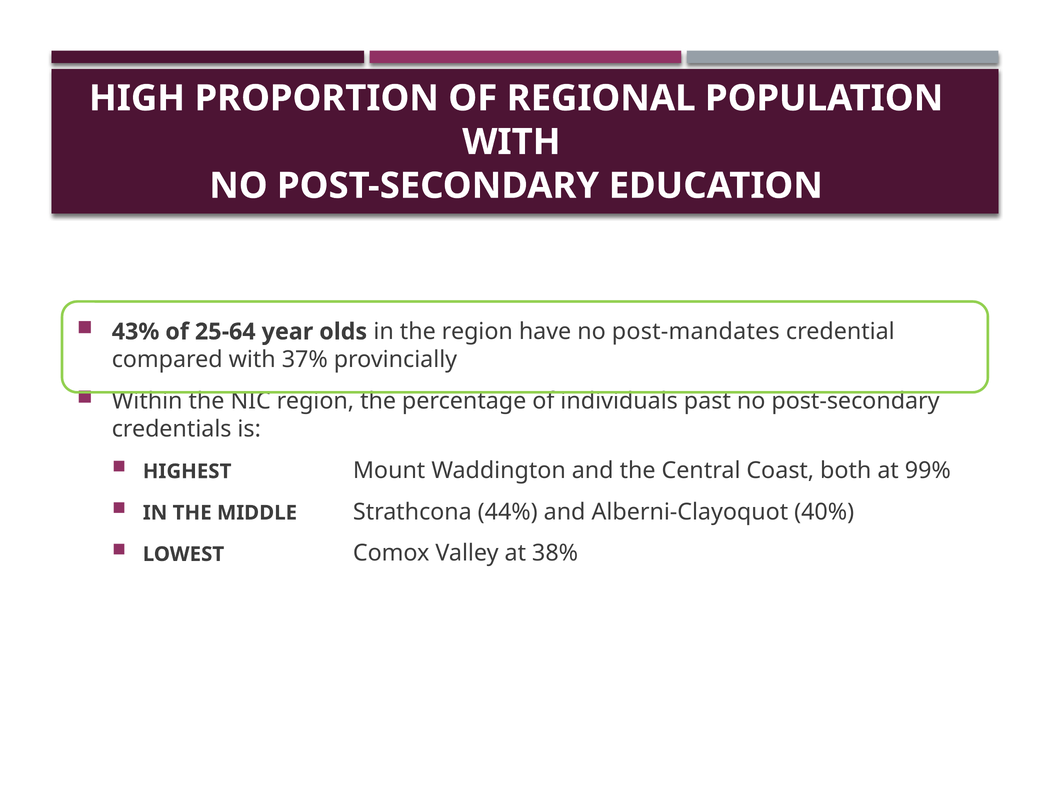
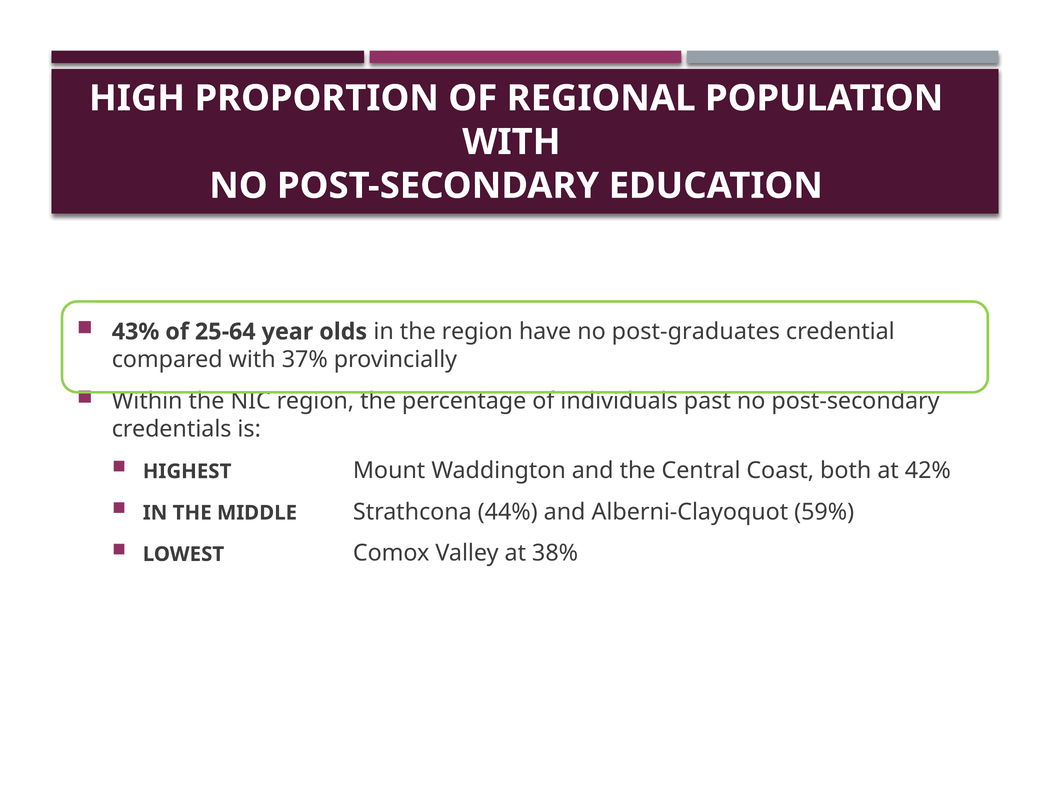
post-mandates: post-mandates -> post-graduates
99%: 99% -> 42%
40%: 40% -> 59%
